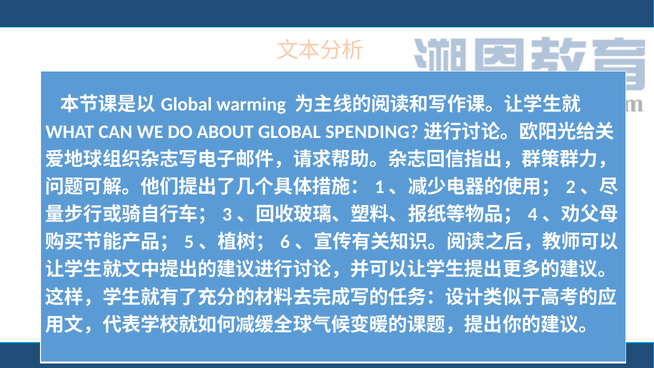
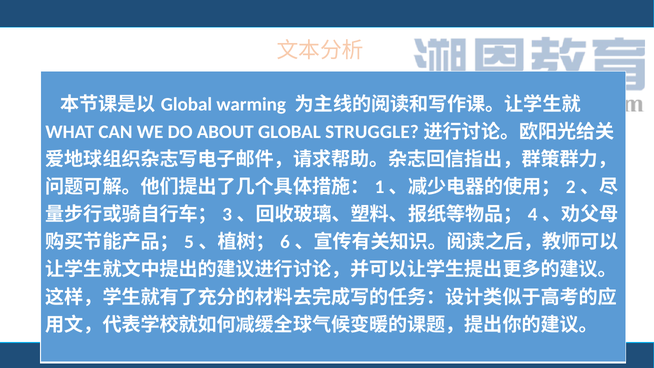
SPENDING: SPENDING -> STRUGGLE
